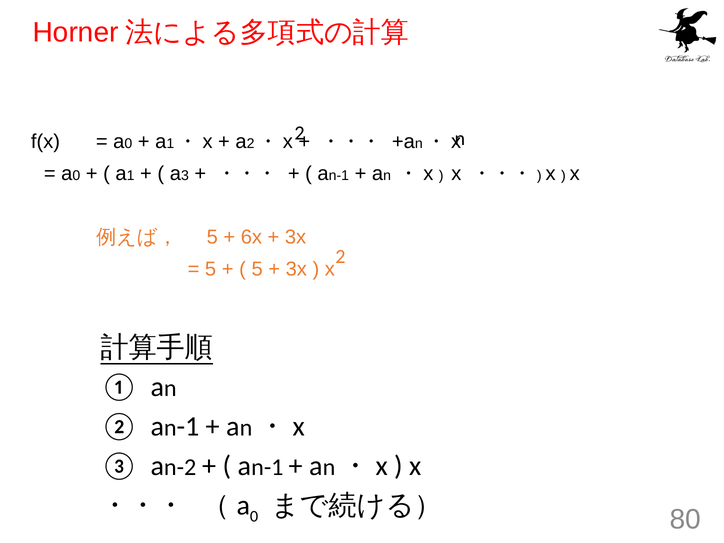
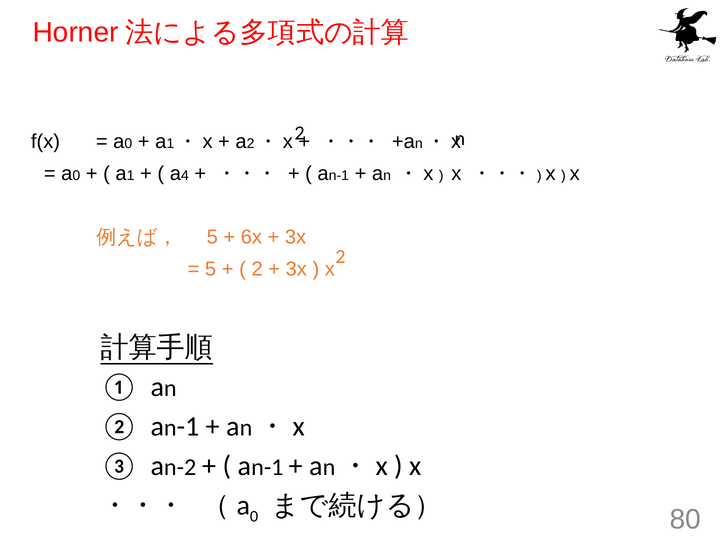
3: 3 -> 4
5 at (257, 269): 5 -> 2
